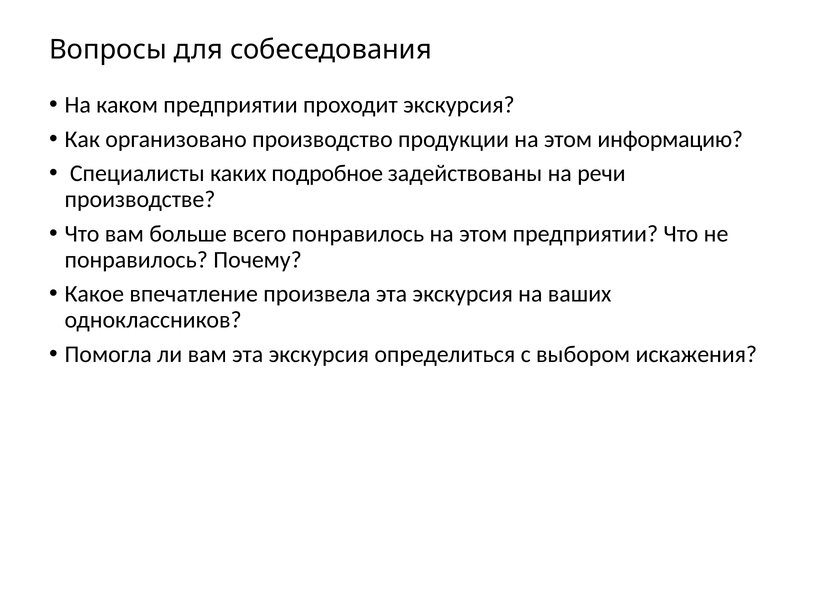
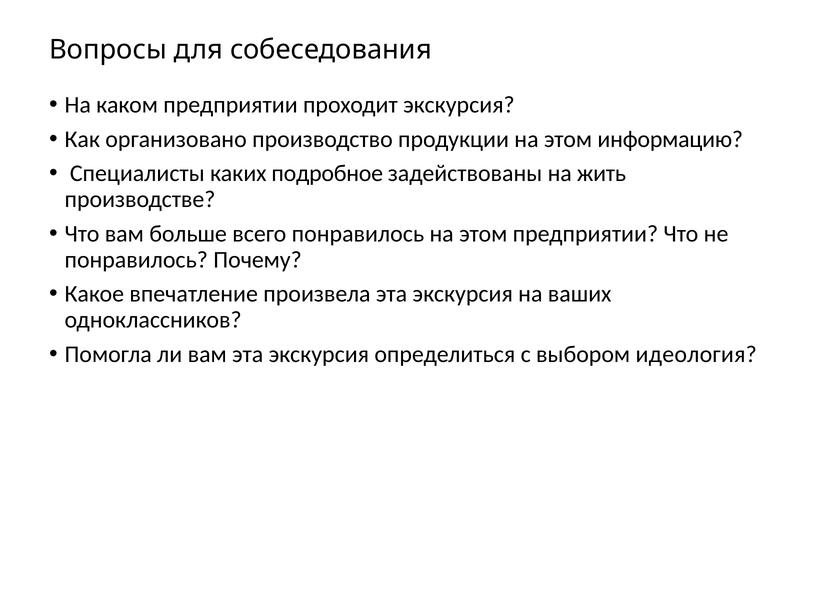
речи: речи -> жить
искажения: искажения -> идеология
